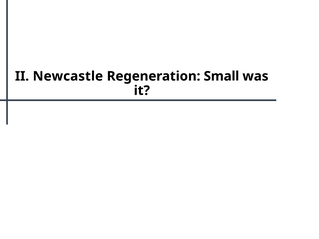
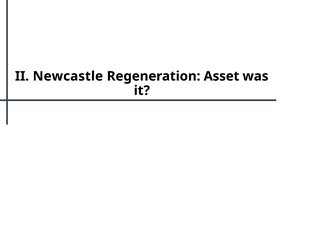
Small: Small -> Asset
